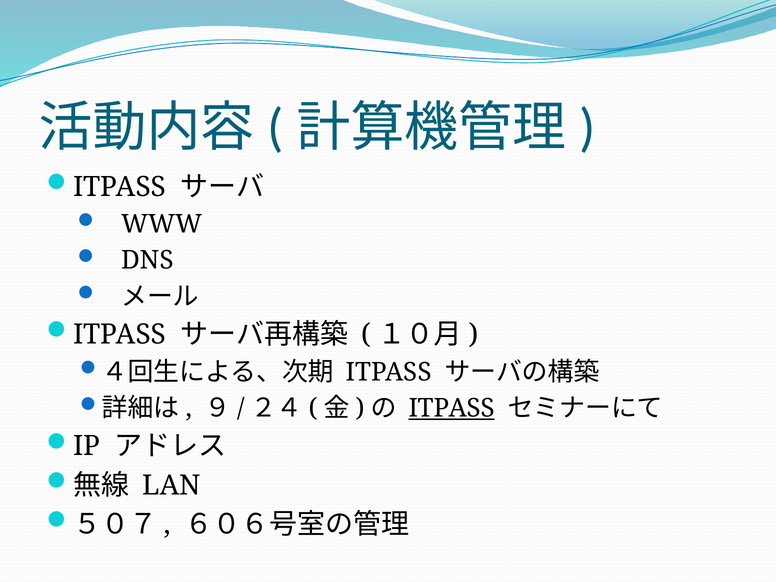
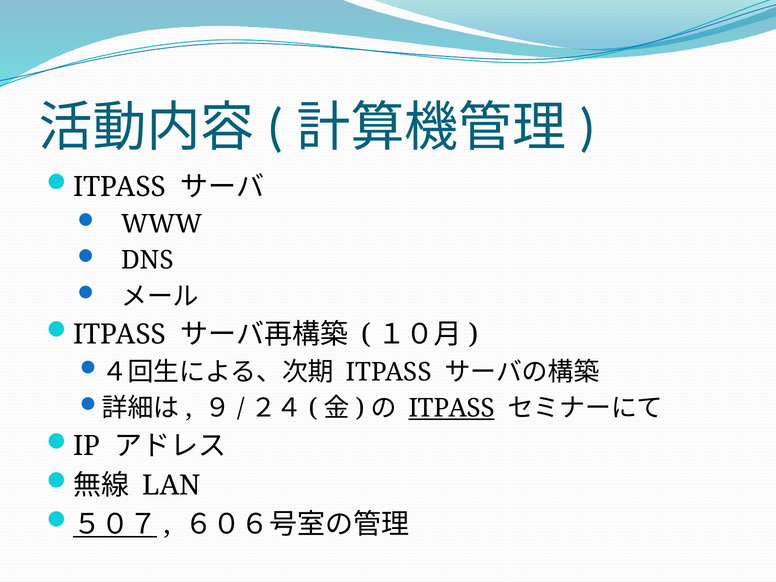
５０７ underline: none -> present
